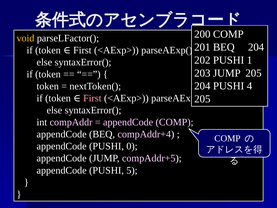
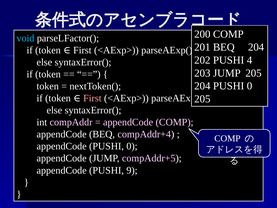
void colour: yellow -> light blue
1: 1 -> 4
204 PUSHI 4: 4 -> 0
5: 5 -> 9
